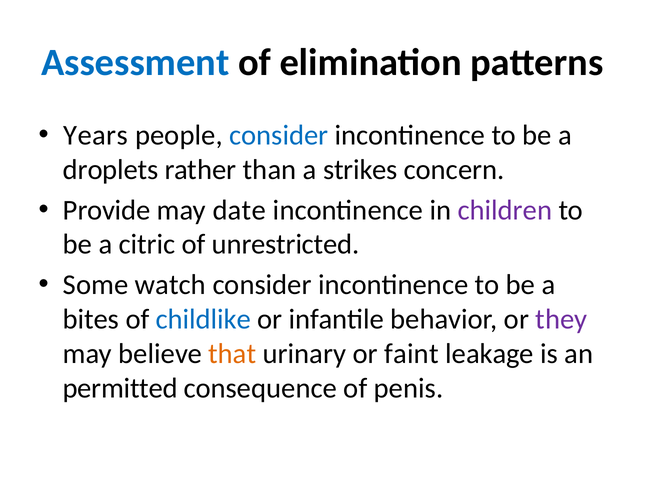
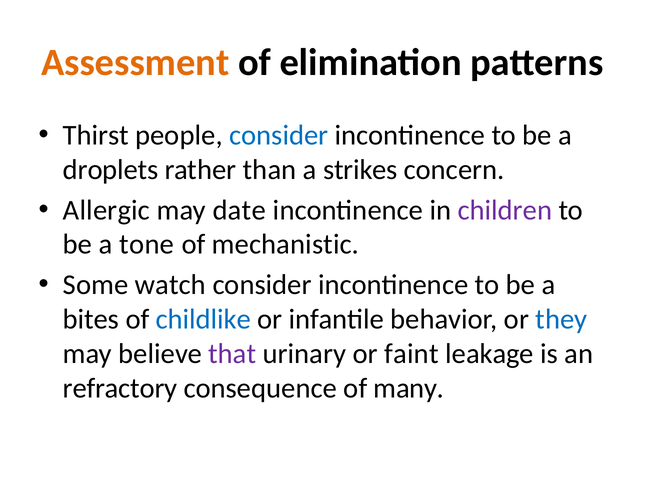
Assessment colour: blue -> orange
Years: Years -> Thirst
Provide: Provide -> Allergic
citric: citric -> tone
unrestricted: unrestricted -> mechanistic
they colour: purple -> blue
that colour: orange -> purple
permitted: permitted -> refractory
penis: penis -> many
